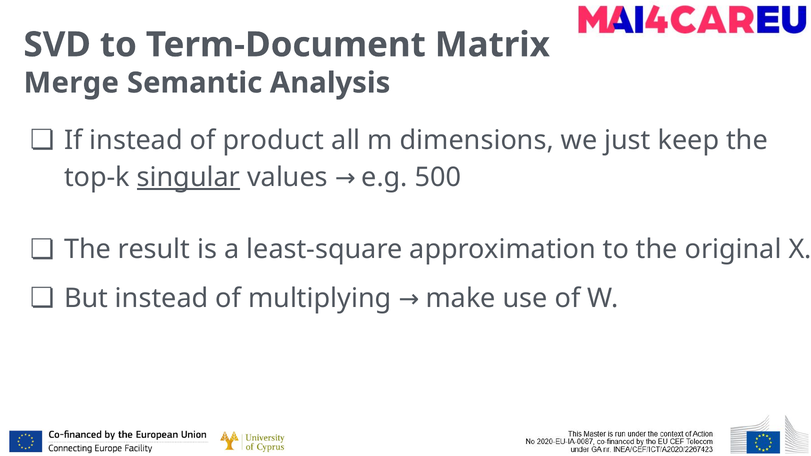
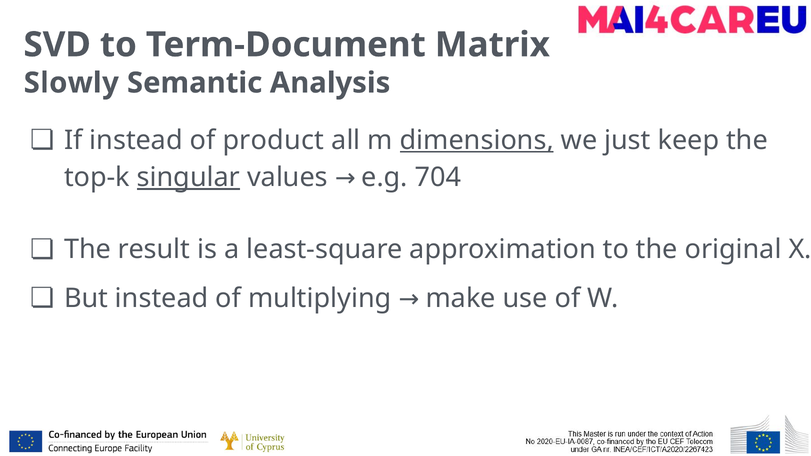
Merge: Merge -> Slowly
dimensions underline: none -> present
500: 500 -> 704
